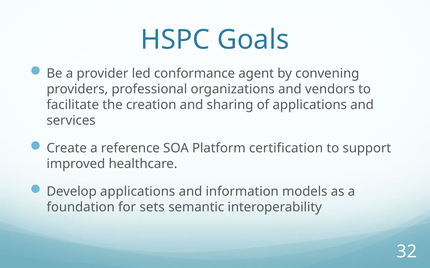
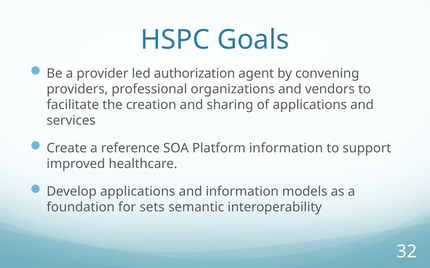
conformance: conformance -> authorization
Platform certification: certification -> information
